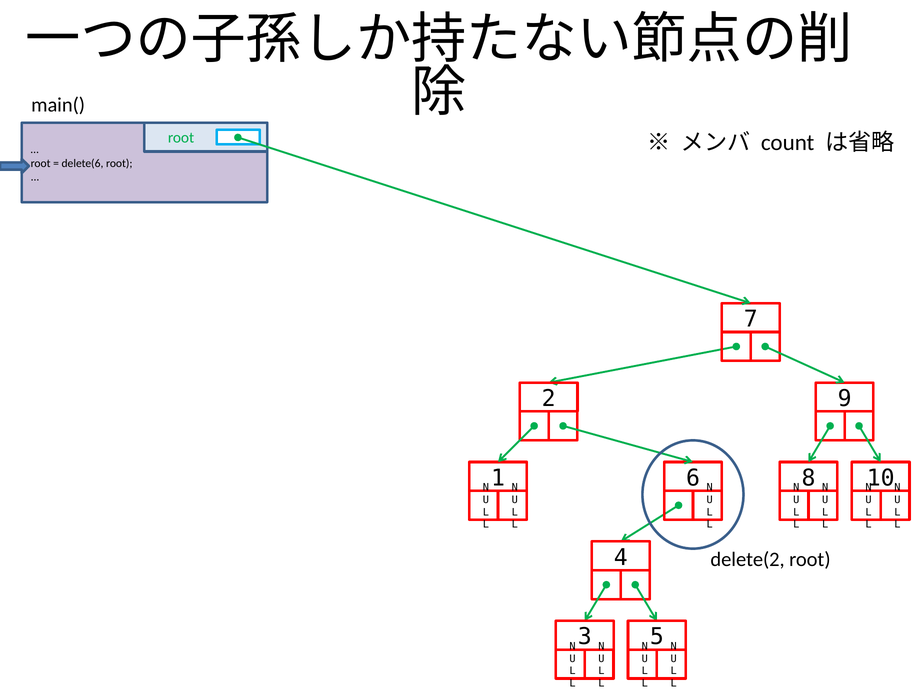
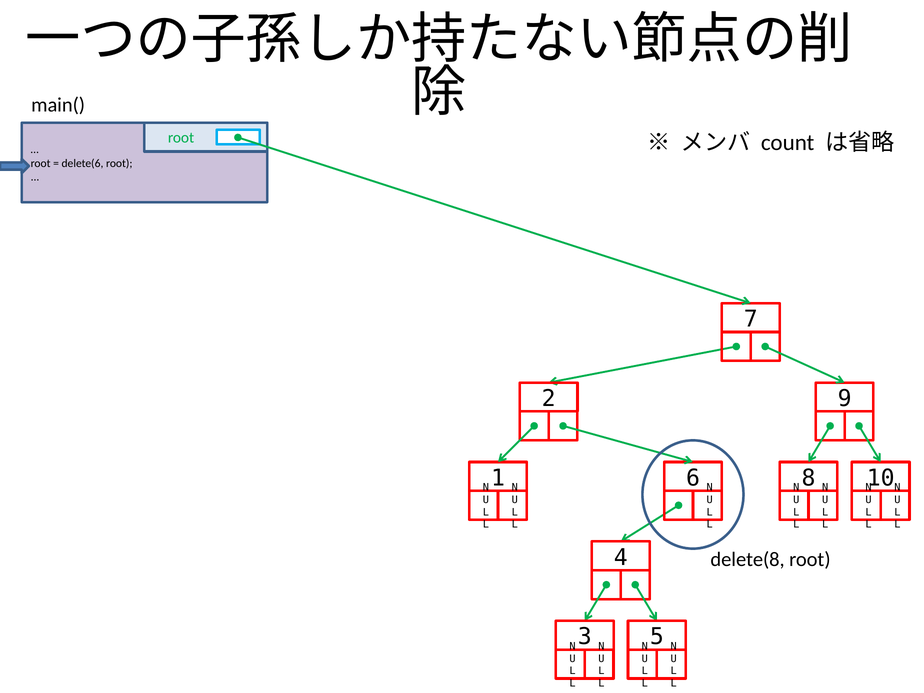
delete(2: delete(2 -> delete(8
